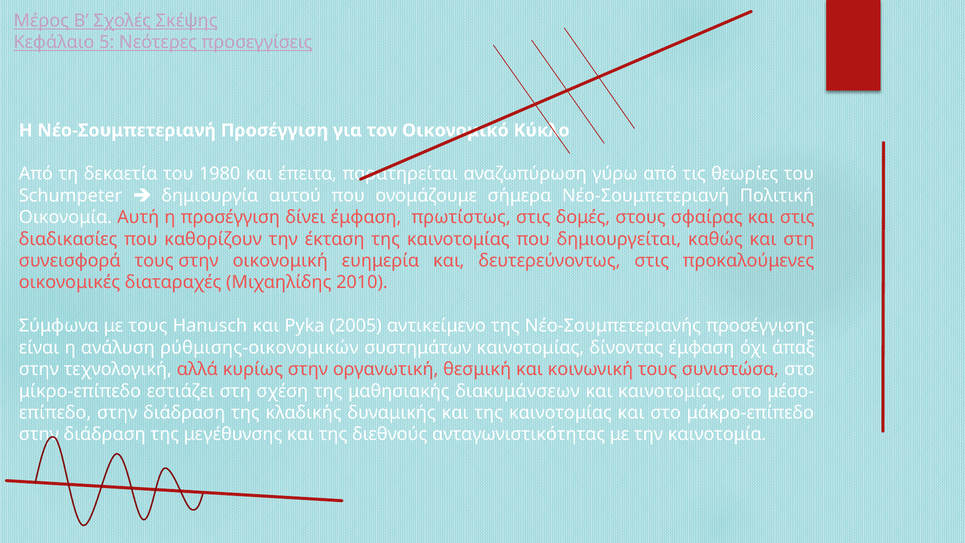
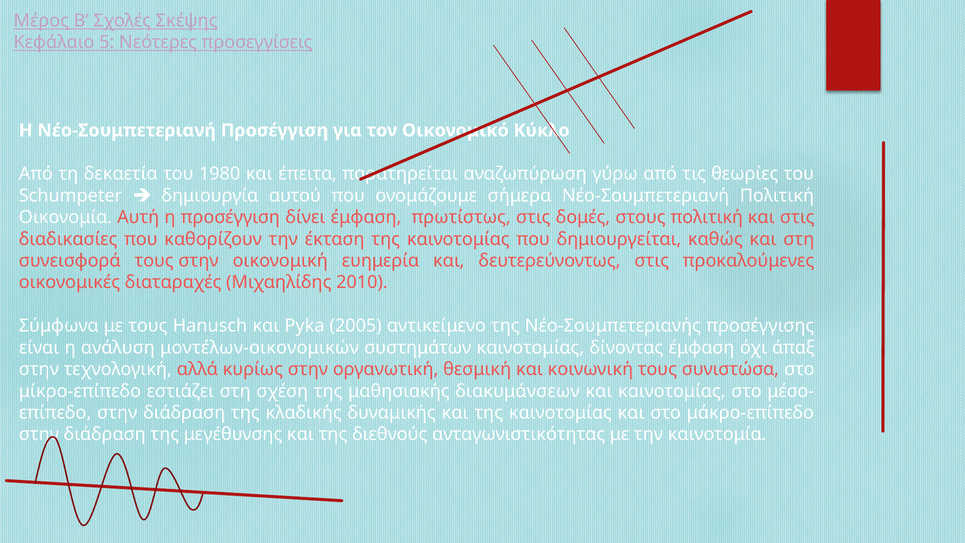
στους σφαίρας: σφαίρας -> πολιτική
ρύθμισης-οικονομικών: ρύθμισης-οικονομικών -> μοντέλων-οικονομικών
